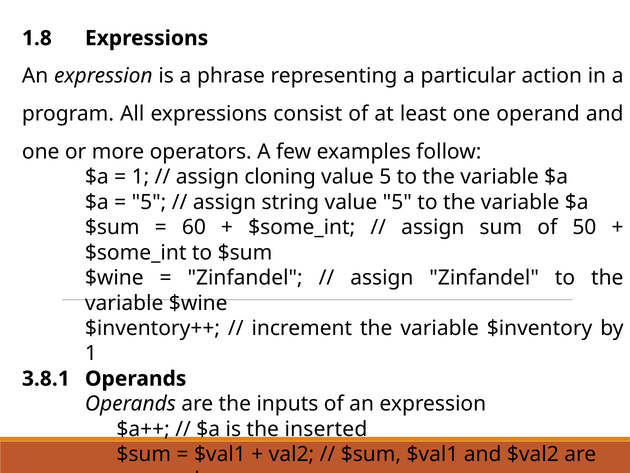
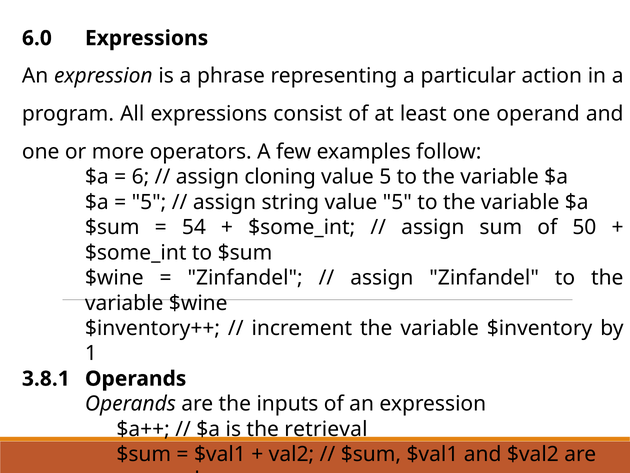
1.8: 1.8 -> 6.0
1 at (140, 177): 1 -> 6
60: 60 -> 54
inserted: inserted -> retrieval
